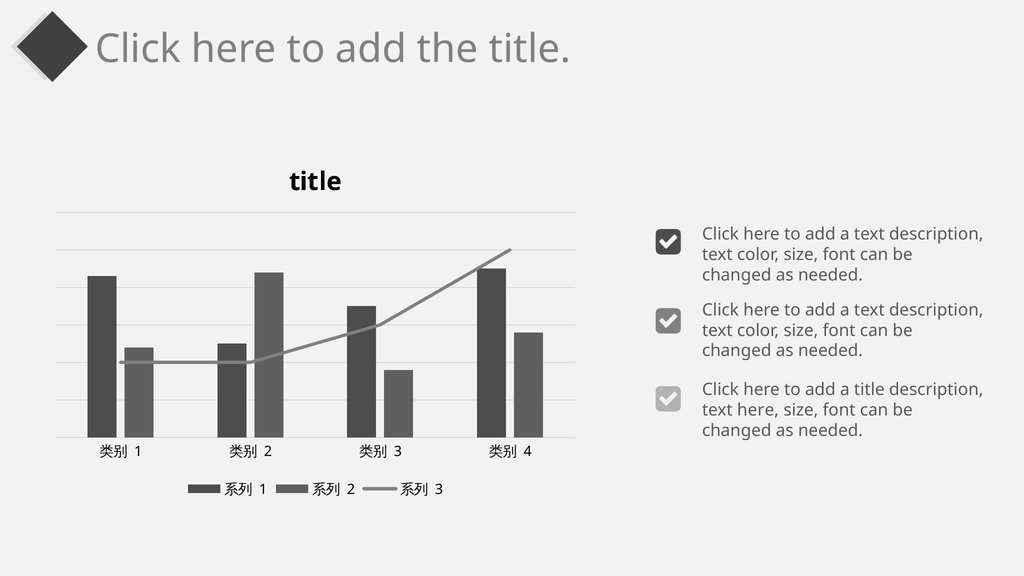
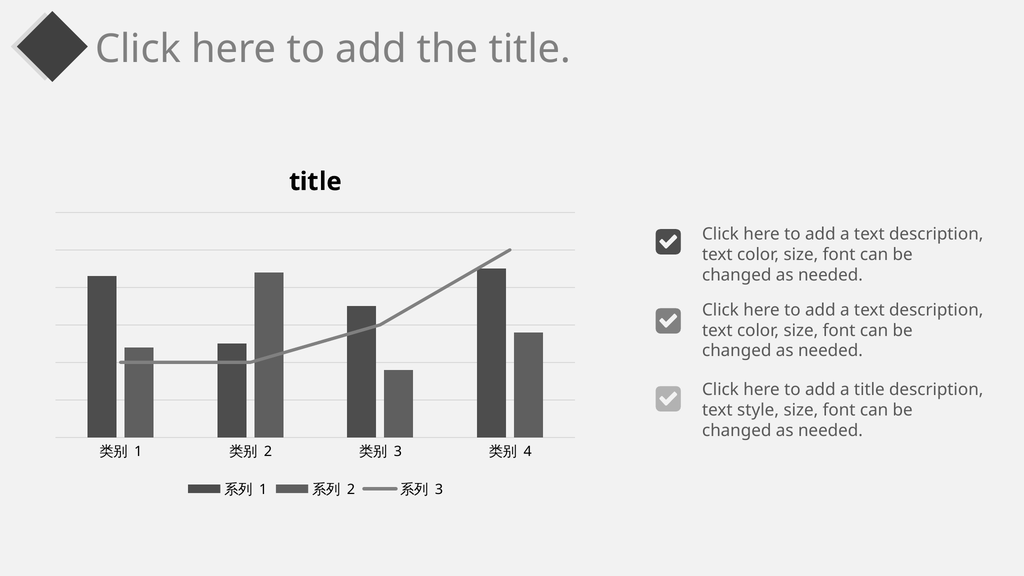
text here: here -> style
